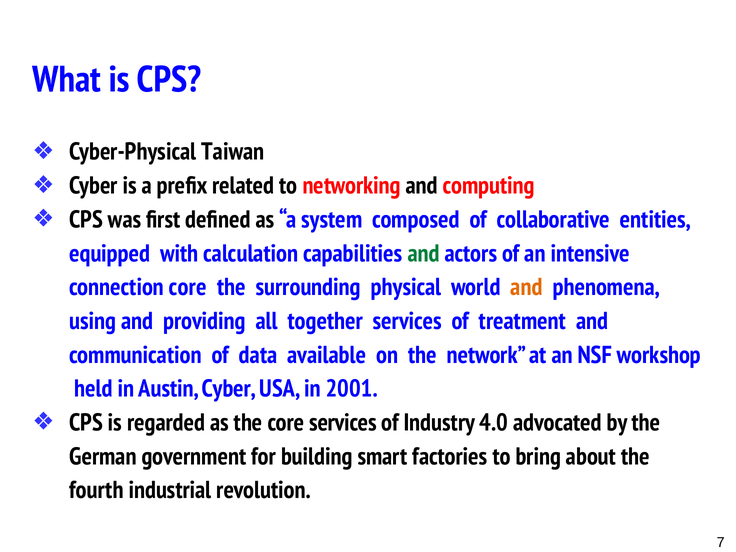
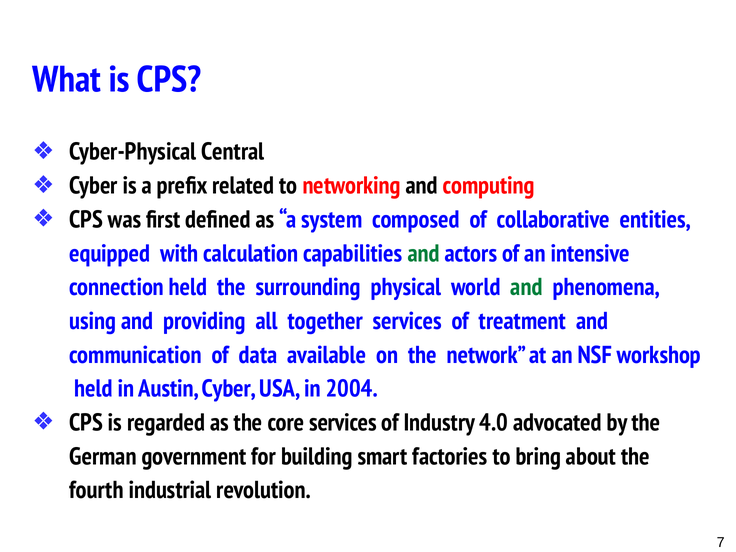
Taiwan: Taiwan -> Central
connection core: core -> held
and at (527, 287) colour: orange -> green
2001: 2001 -> 2004
